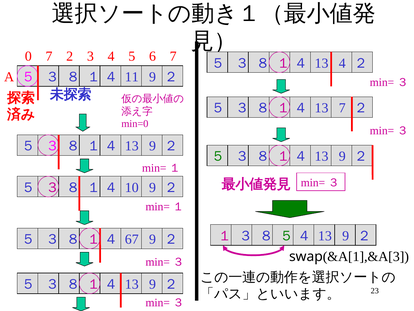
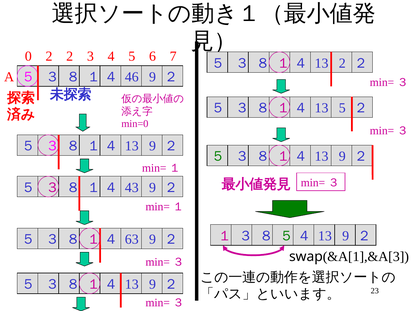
0 7: 7 -> 2
13 4: 4 -> 2
11: 11 -> 46
13 7: 7 -> 5
10: 10 -> 43
67: 67 -> 63
